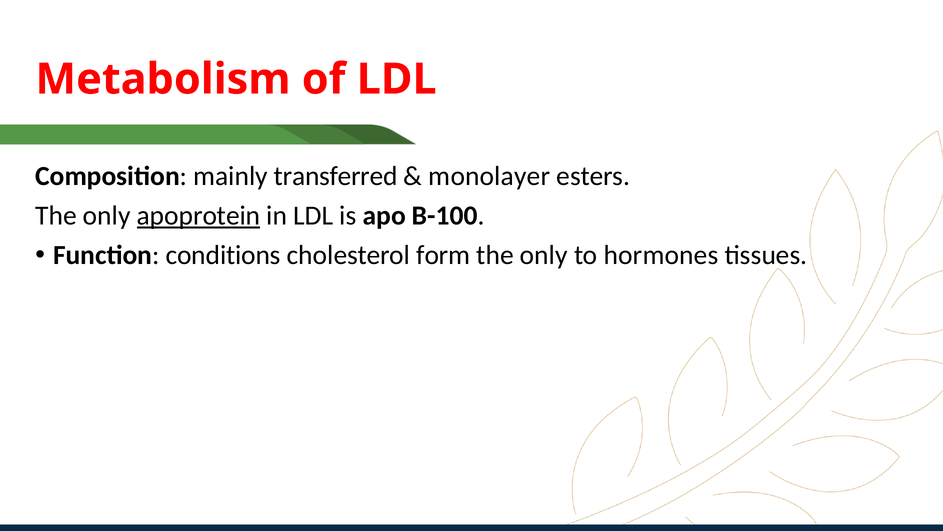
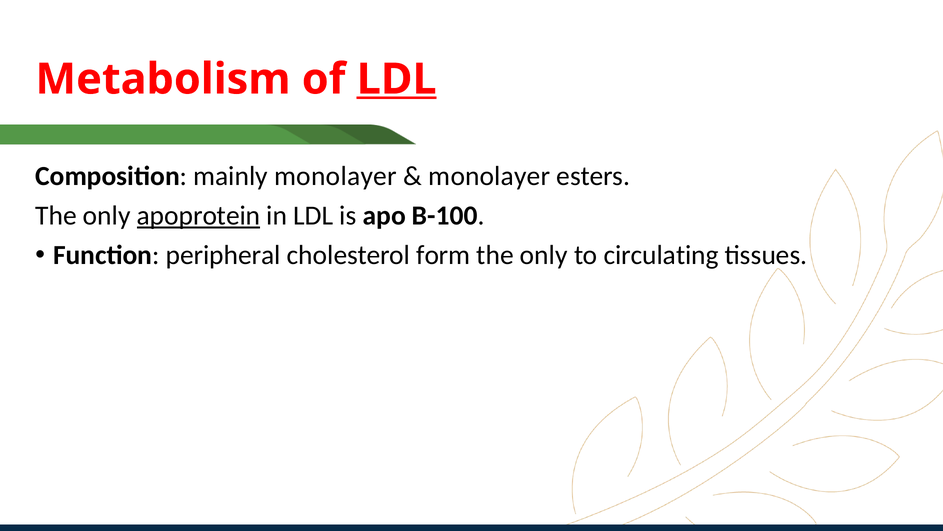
LDL at (397, 79) underline: none -> present
mainly transferred: transferred -> monolayer
conditions: conditions -> peripheral
hormones: hormones -> circulating
